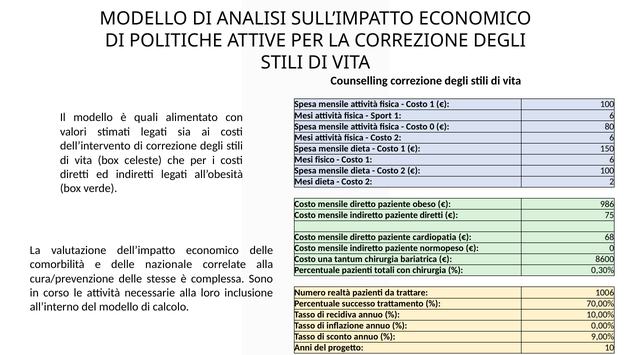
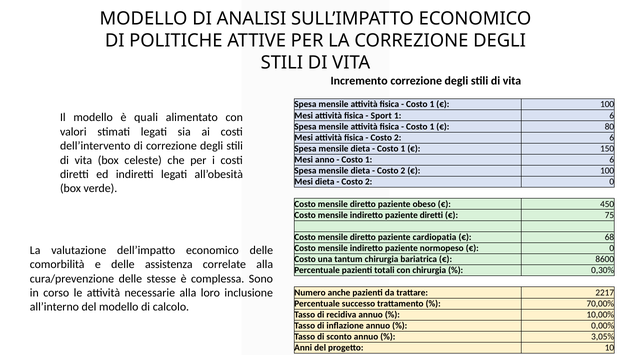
Counselling: Counselling -> Incremento
0 at (432, 127): 0 -> 1
fisico: fisico -> anno
2 2: 2 -> 0
986: 986 -> 450
nazionale: nazionale -> assistenza
realtà: realtà -> anche
1006: 1006 -> 2217
9,00%: 9,00% -> 3,05%
